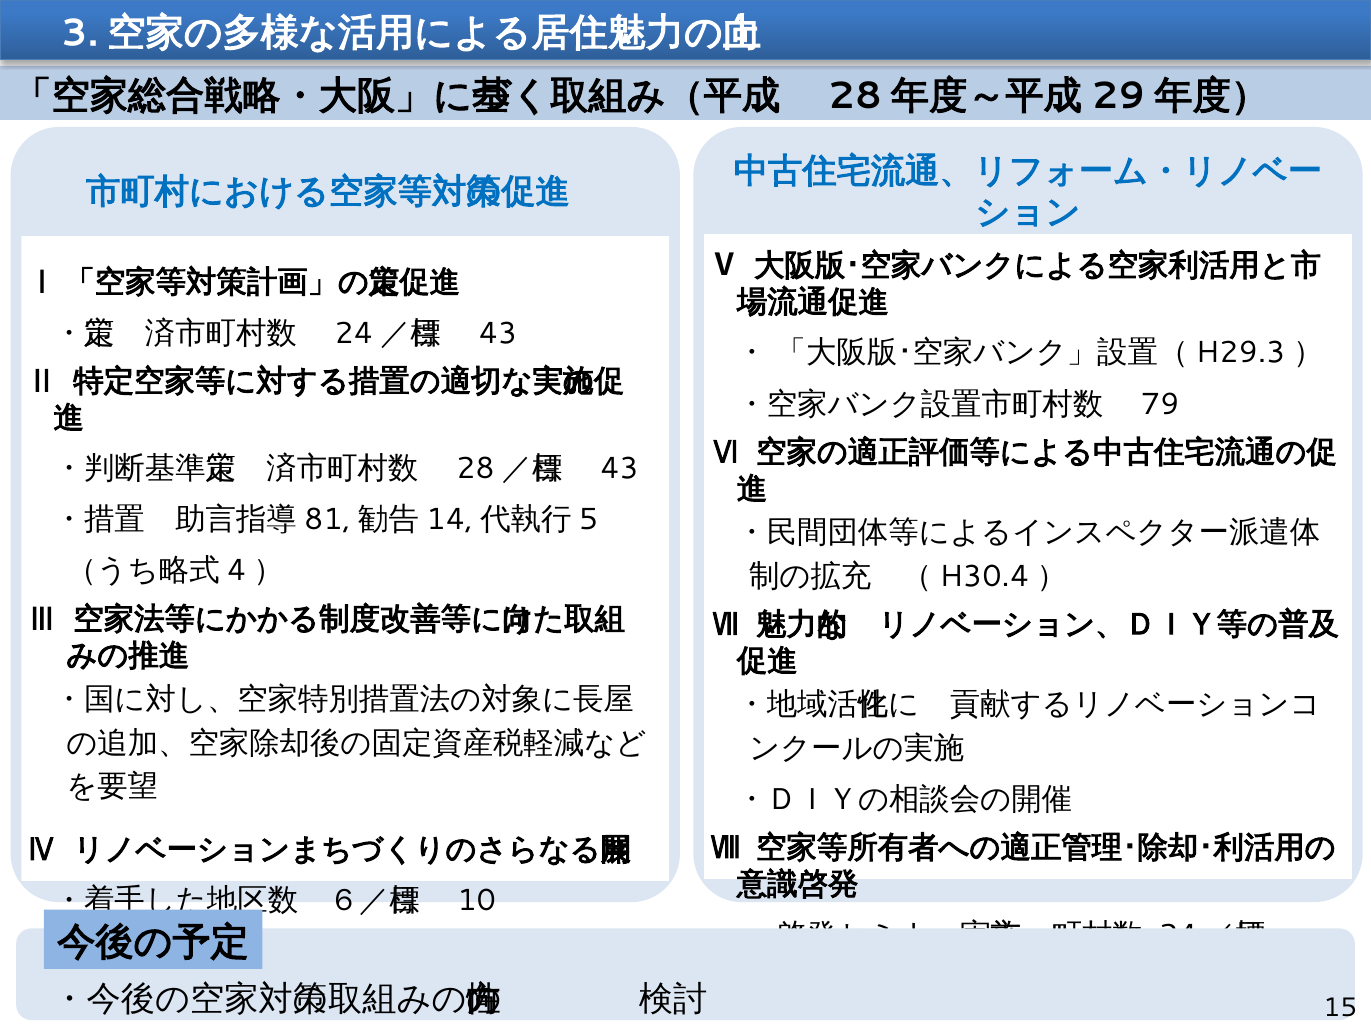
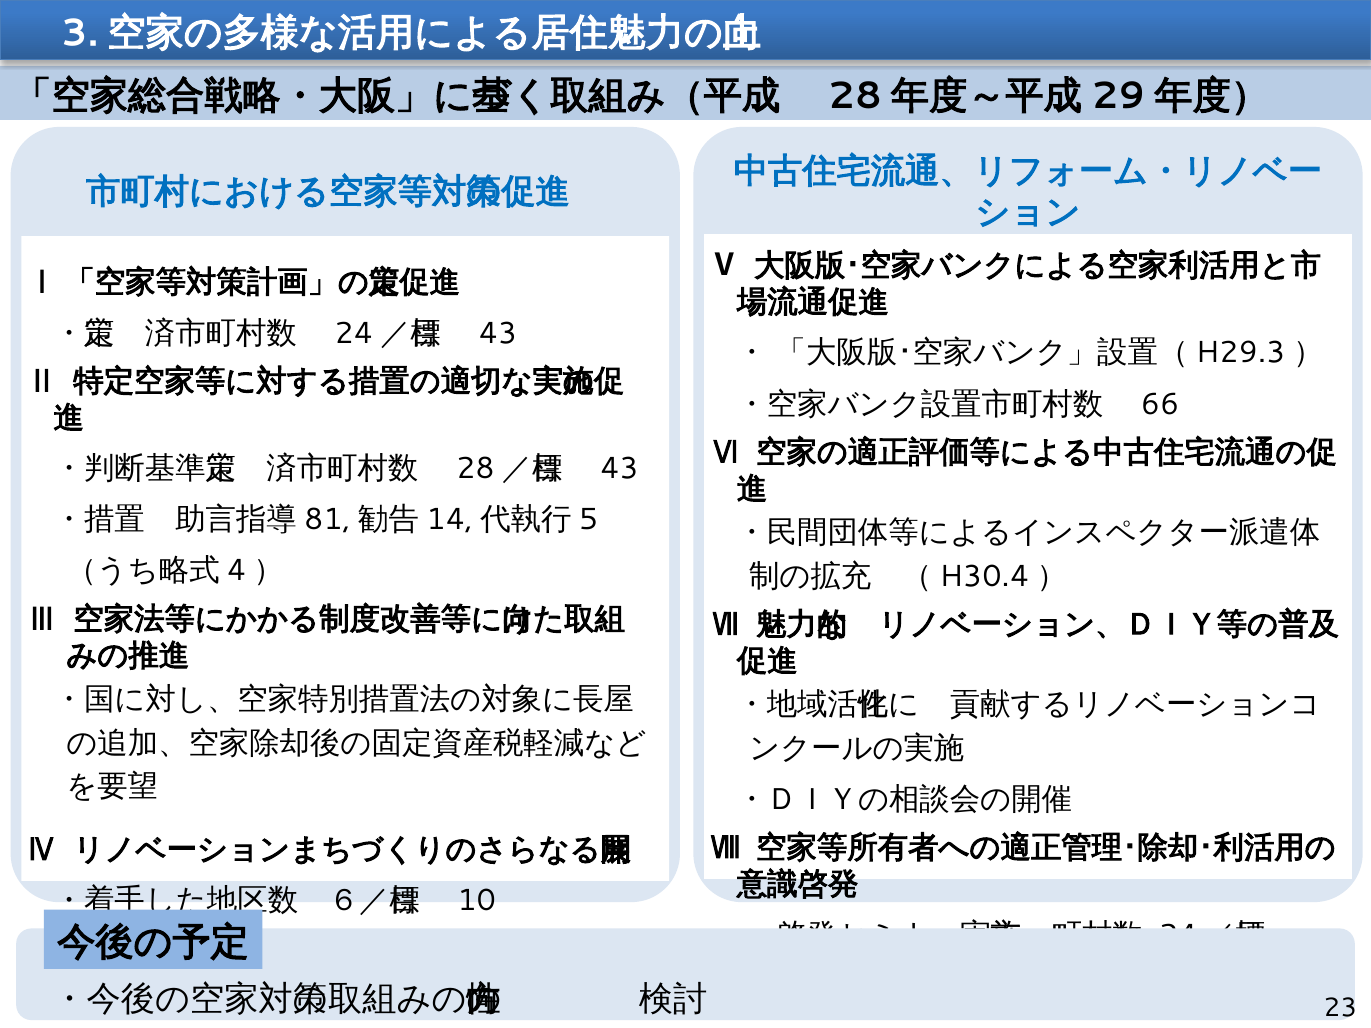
79: 79 -> 66
15: 15 -> 23
